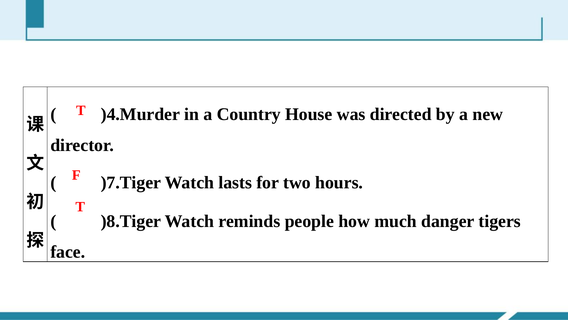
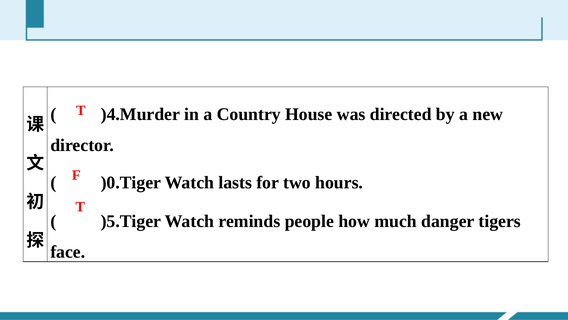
)7.Tiger: )7.Tiger -> )0.Tiger
)8.Tiger: )8.Tiger -> )5.Tiger
